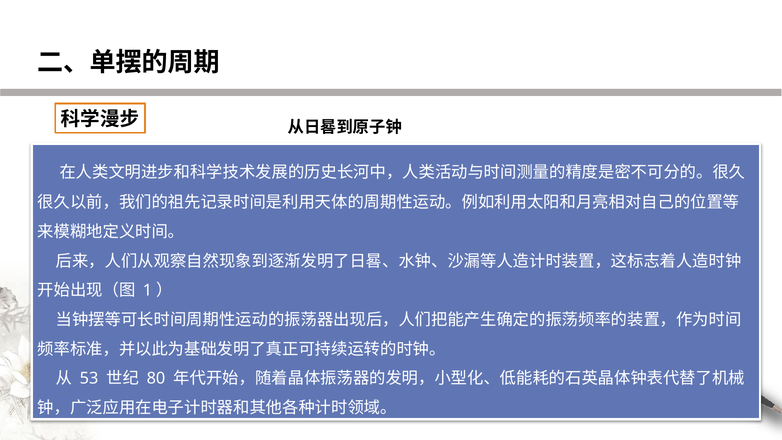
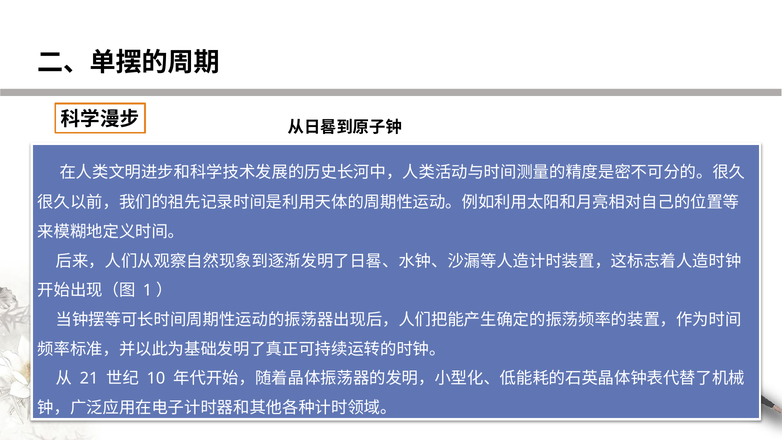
53: 53 -> 21
80: 80 -> 10
